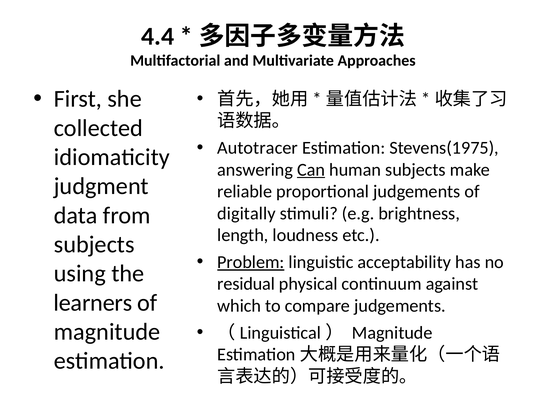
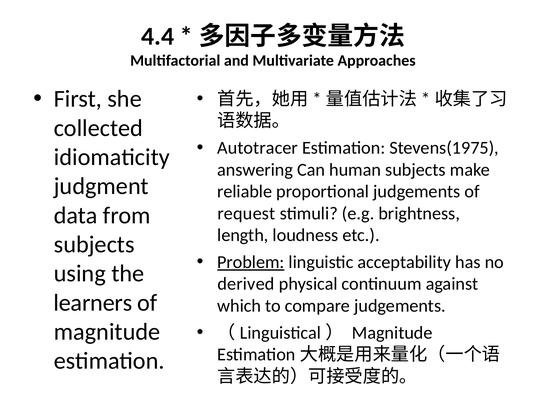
Can underline: present -> none
digitally: digitally -> request
residual: residual -> derived
